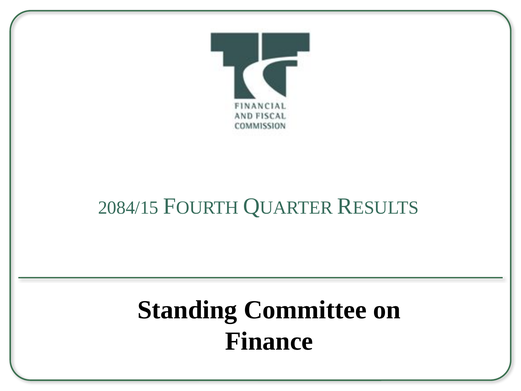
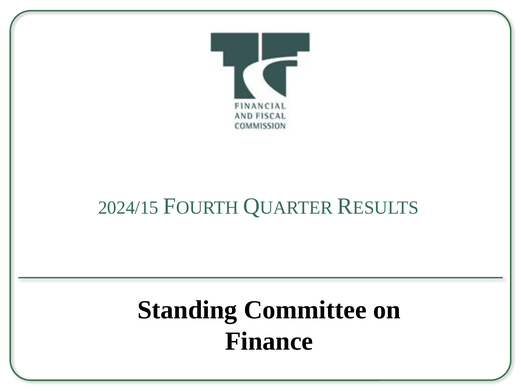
2084/15: 2084/15 -> 2024/15
